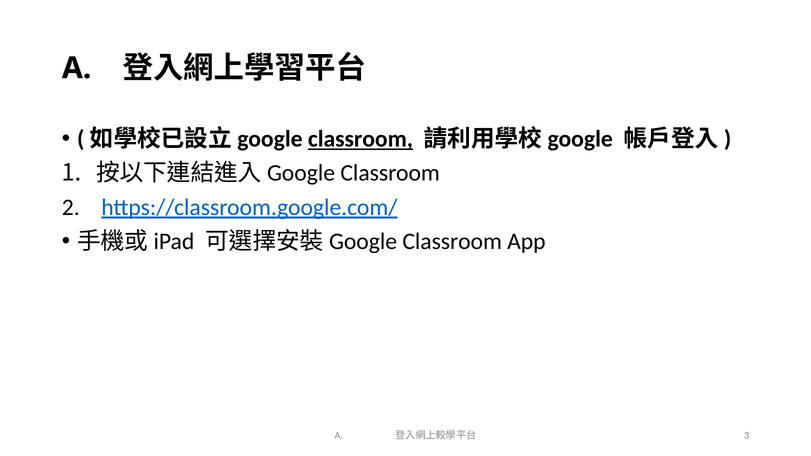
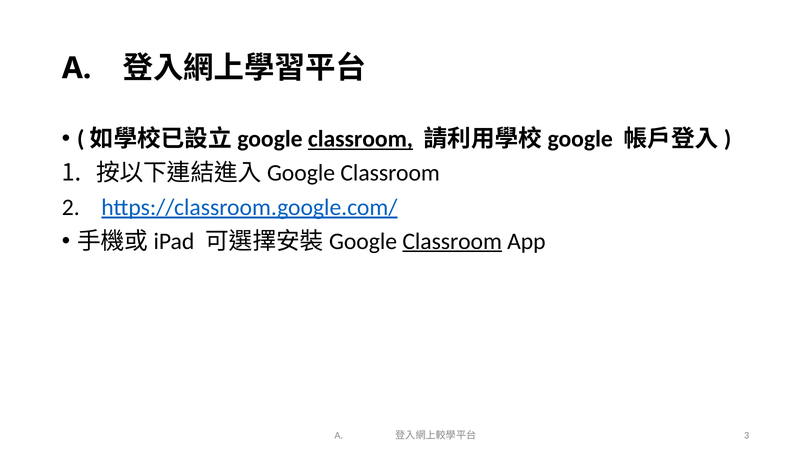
Classroom at (452, 241) underline: none -> present
